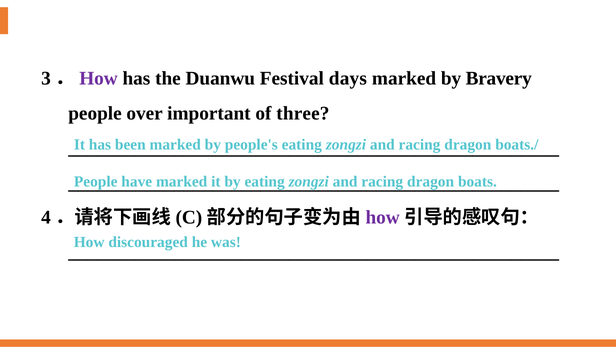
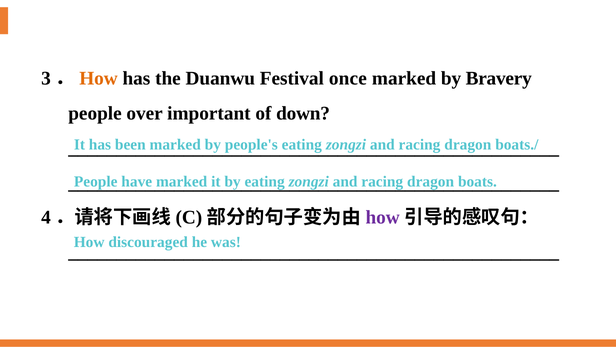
How at (99, 78) colour: purple -> orange
days: days -> once
three: three -> down
